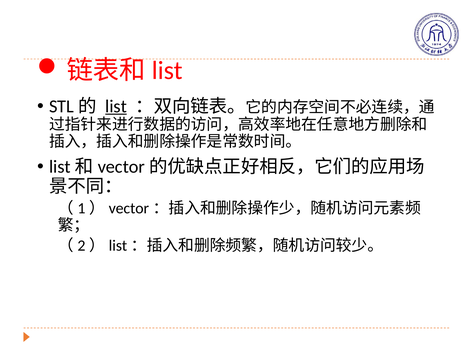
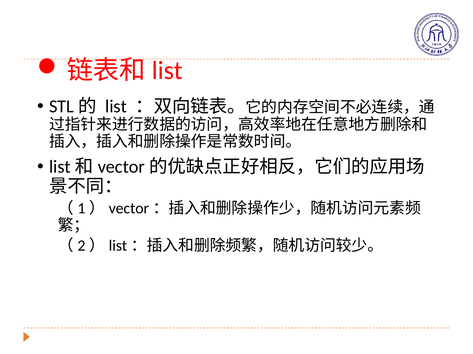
list underline: present -> none
